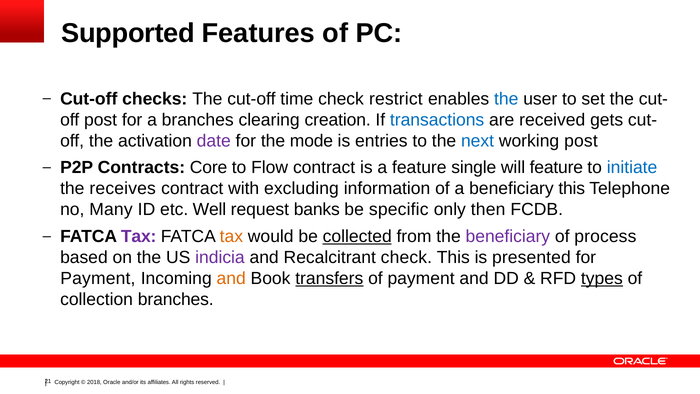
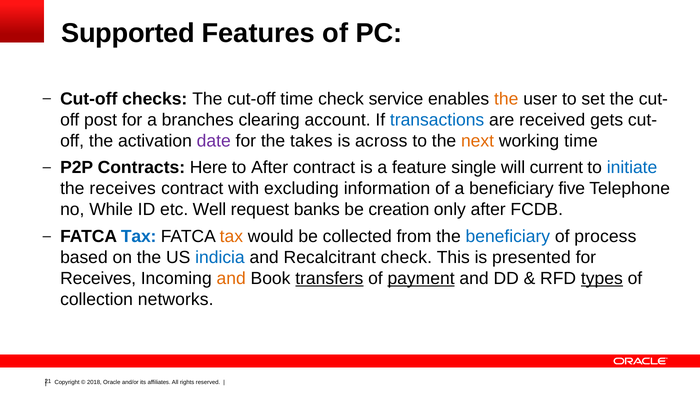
restrict: restrict -> service
the at (506, 99) colour: blue -> orange
creation: creation -> account
mode: mode -> takes
entries: entries -> across
next colour: blue -> orange
working post: post -> time
Core: Core -> Here
to Flow: Flow -> After
will feature: feature -> current
beneficiary this: this -> five
Many: Many -> While
specific: specific -> creation
only then: then -> after
Tax at (139, 236) colour: purple -> blue
collected underline: present -> none
beneficiary at (508, 236) colour: purple -> blue
indicia colour: purple -> blue
Payment at (98, 278): Payment -> Receives
payment at (421, 278) underline: none -> present
collection branches: branches -> networks
